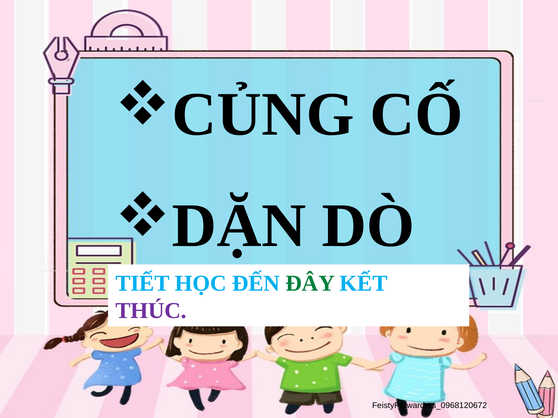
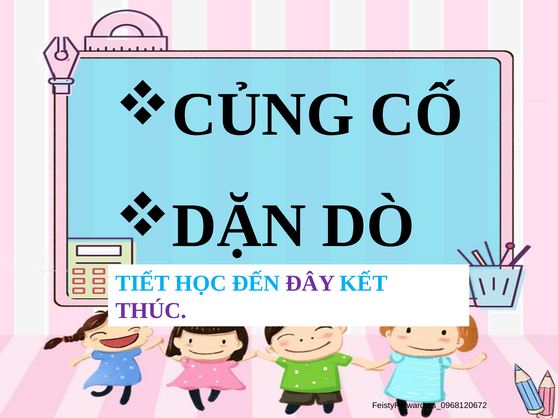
ĐÂY colour: green -> purple
